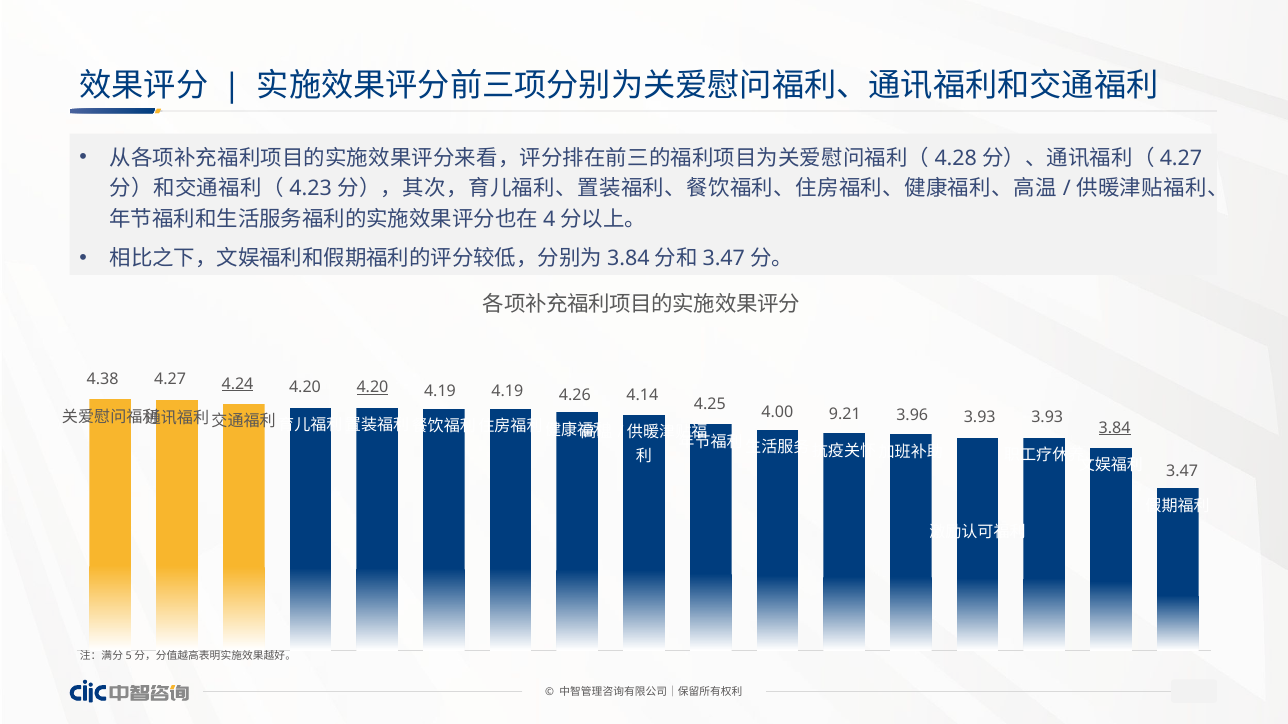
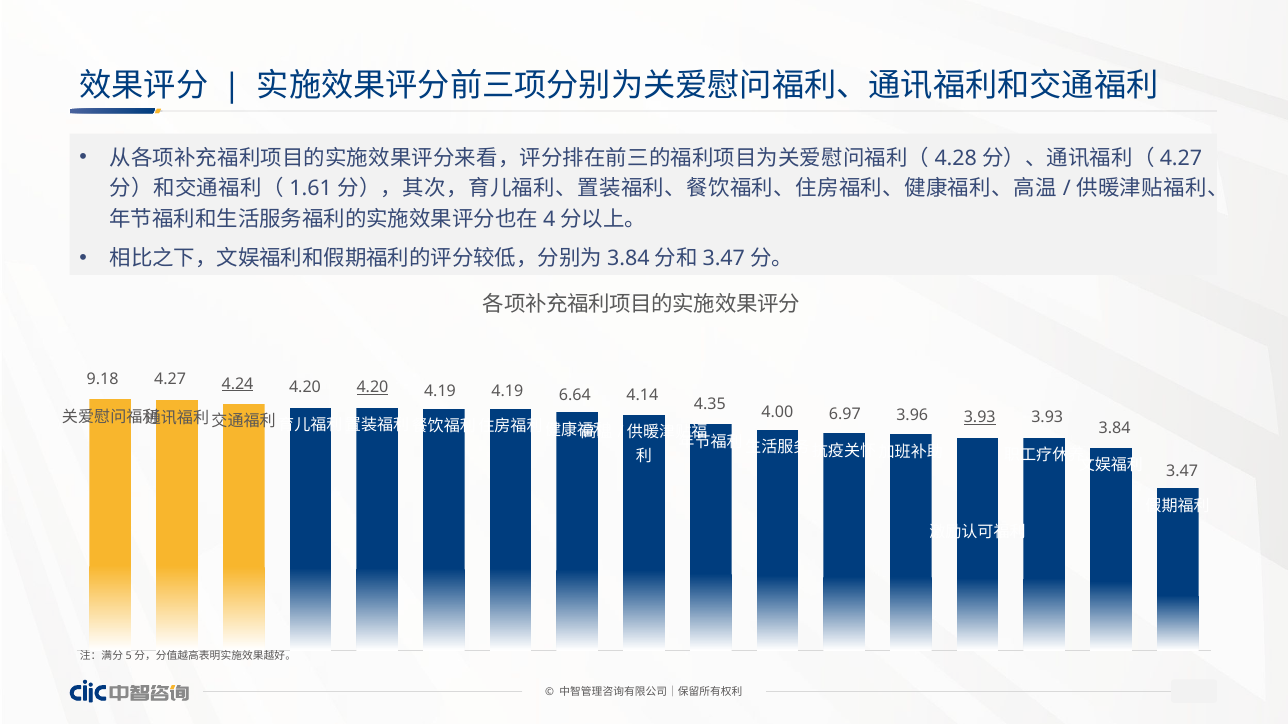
4.23: 4.23 -> 1.61
4.38: 4.38 -> 9.18
4.26: 4.26 -> 6.64
4.25: 4.25 -> 4.35
9.21: 9.21 -> 6.97
3.93 at (980, 418) underline: none -> present
3.84 underline: present -> none
